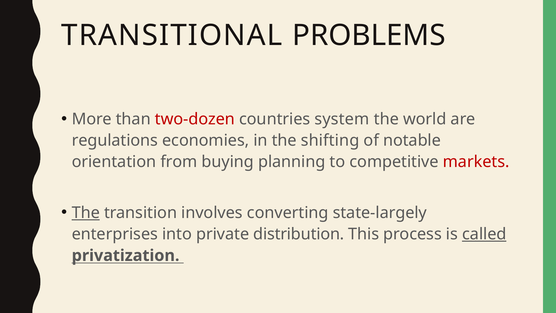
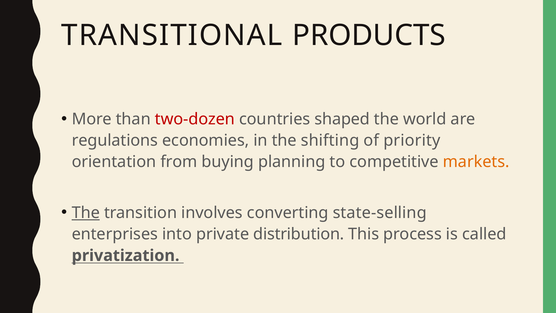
PROBLEMS: PROBLEMS -> PRODUCTS
system: system -> shaped
notable: notable -> priority
markets colour: red -> orange
state-largely: state-largely -> state-selling
called underline: present -> none
